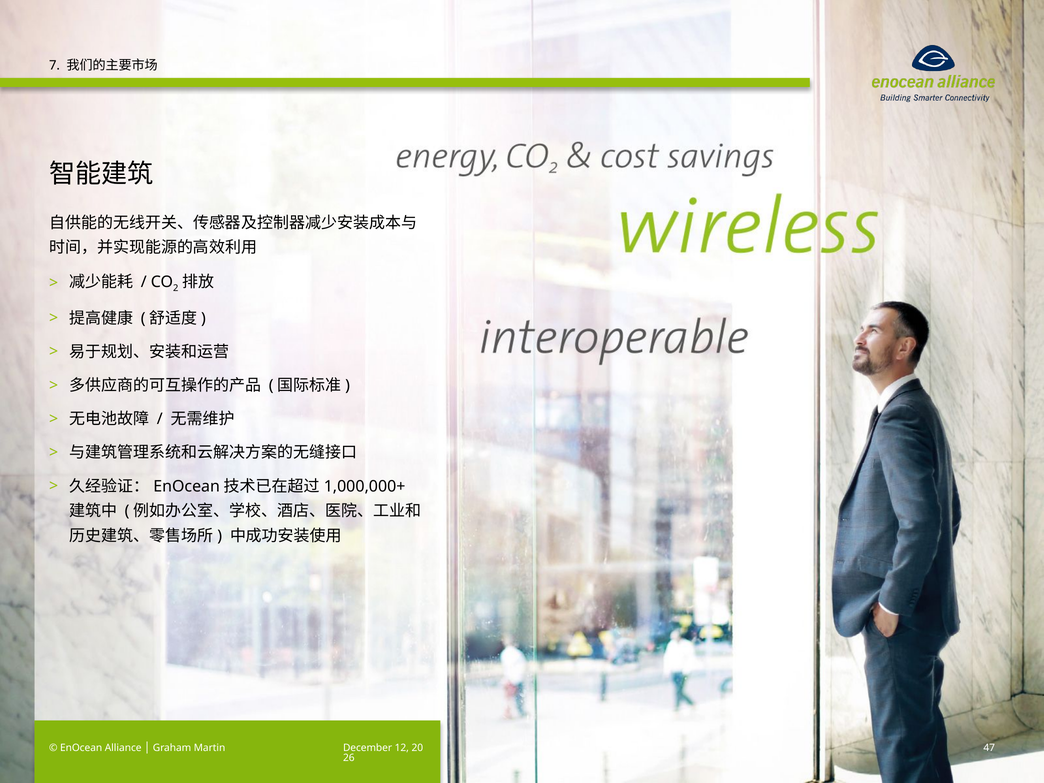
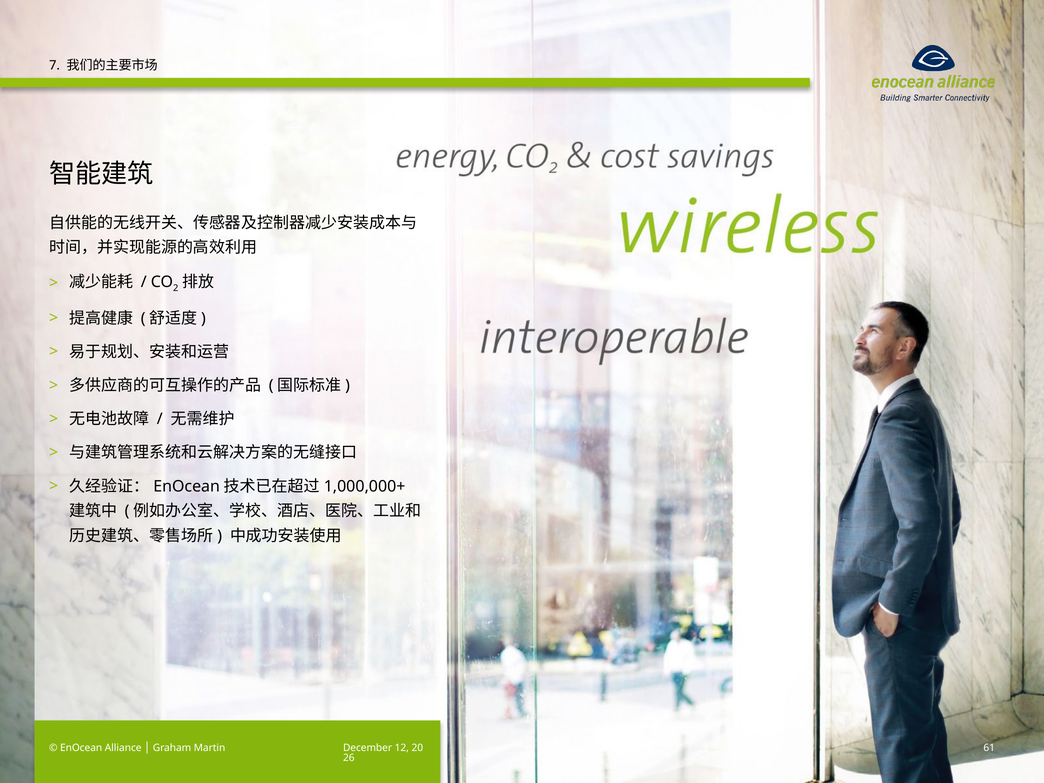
47: 47 -> 61
